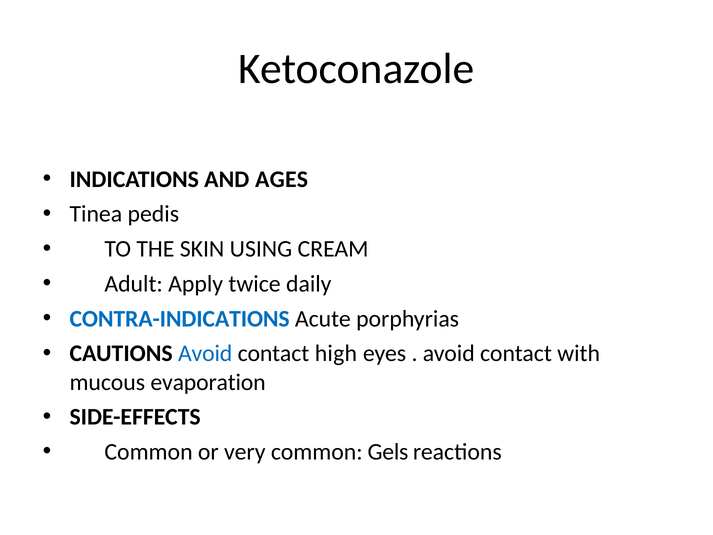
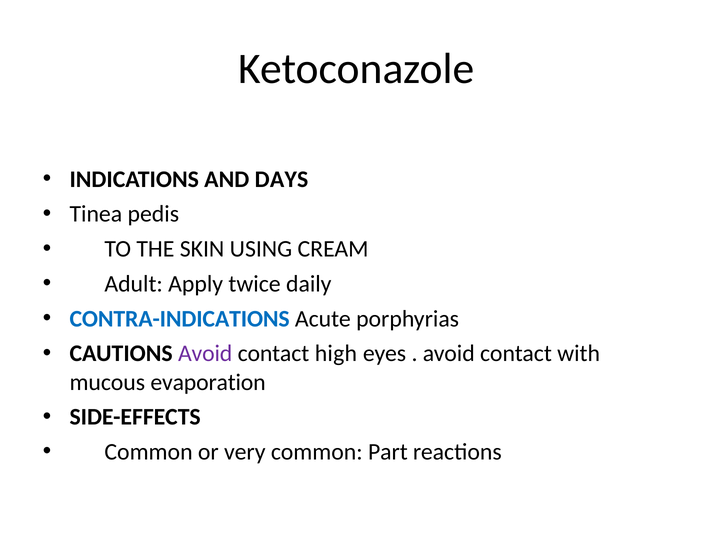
AGES: AGES -> DAYS
Avoid at (205, 353) colour: blue -> purple
Gels: Gels -> Part
